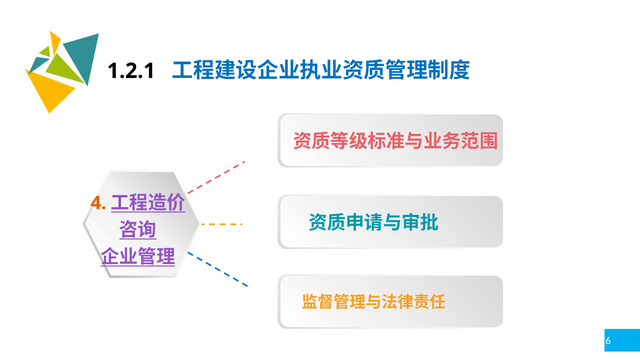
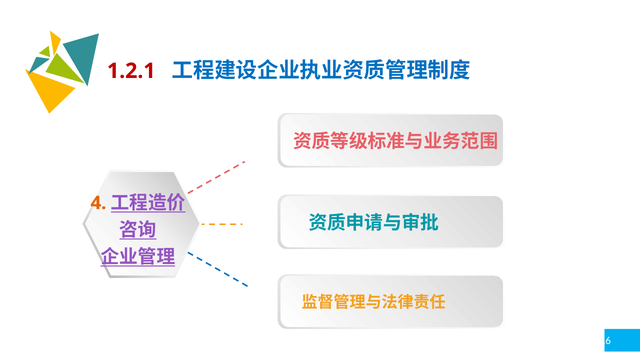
1.2.1 colour: black -> red
